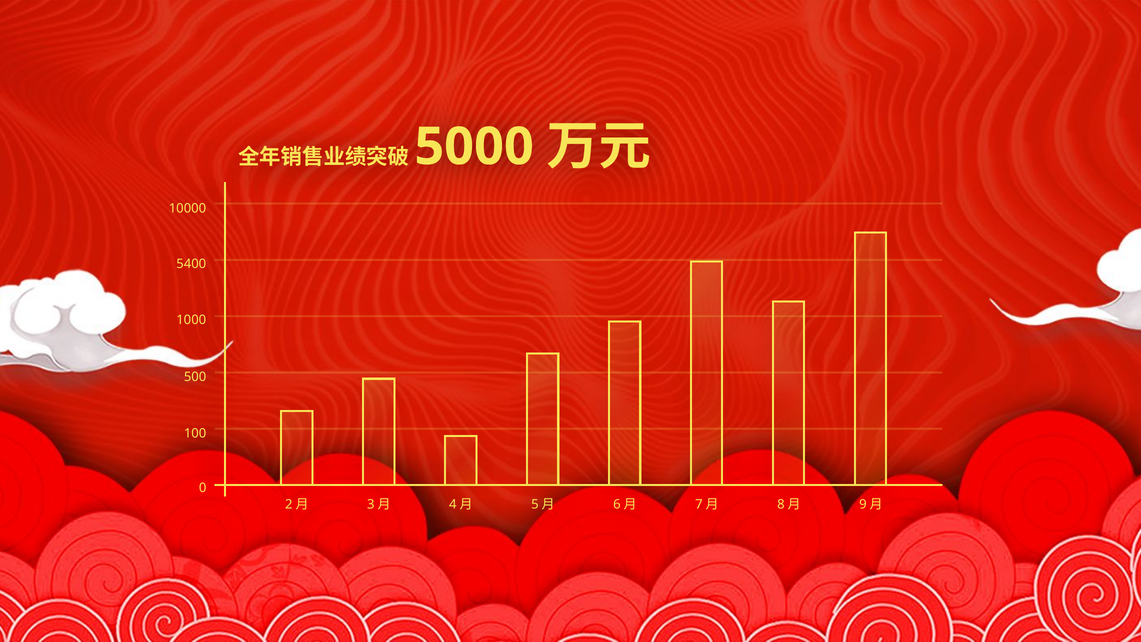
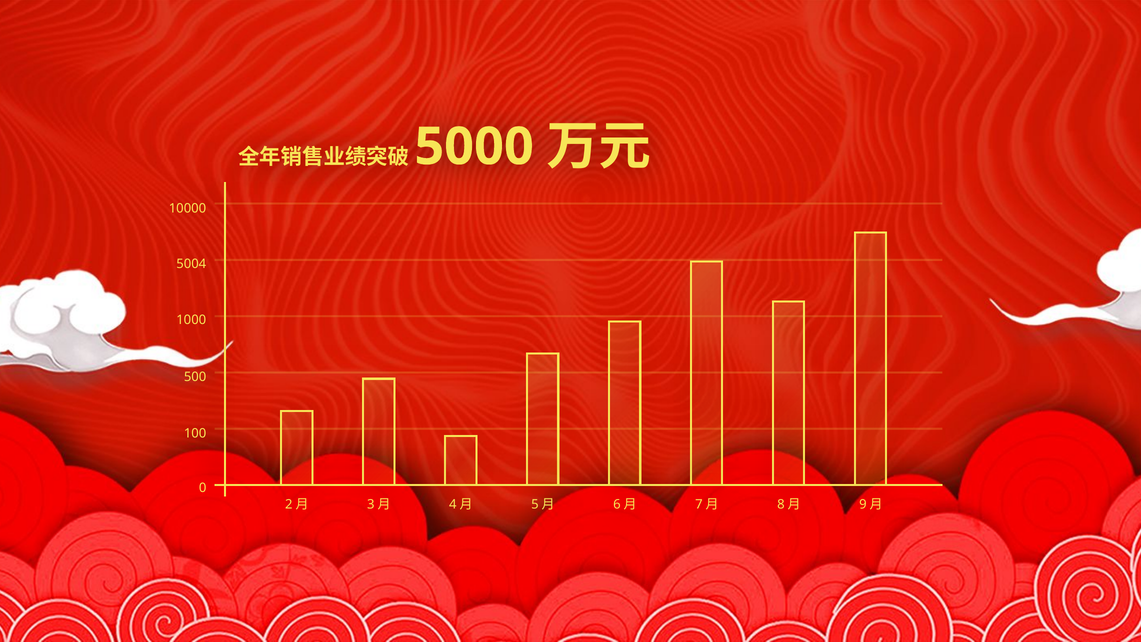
5400: 5400 -> 5004
